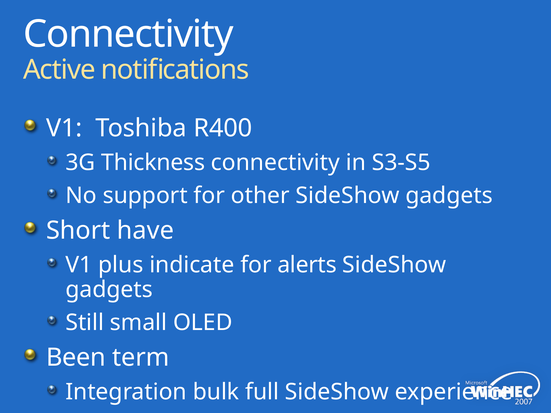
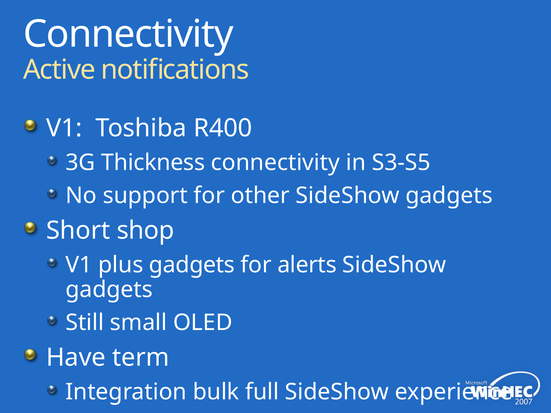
have: have -> shop
plus indicate: indicate -> gadgets
Been: Been -> Have
